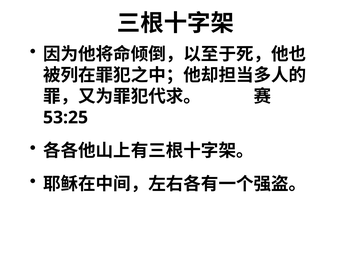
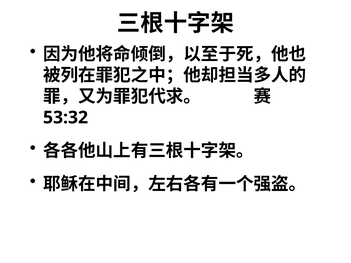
53:25: 53:25 -> 53:32
